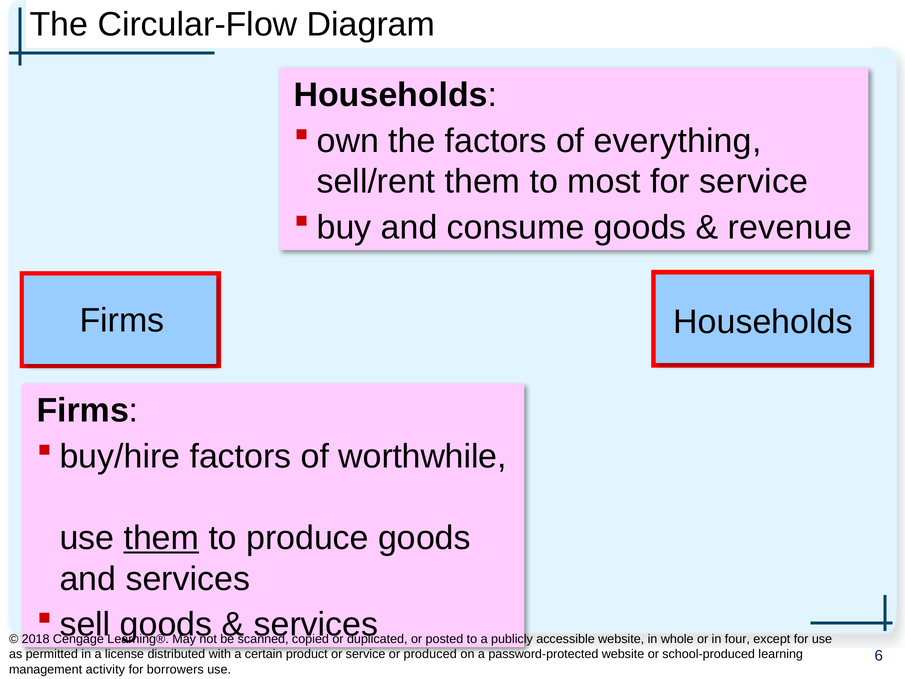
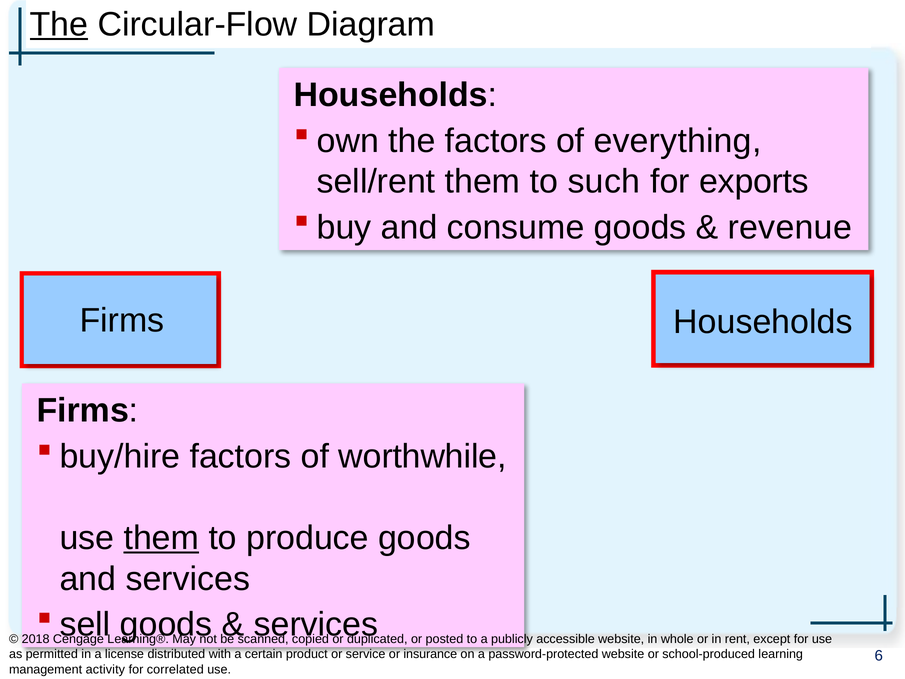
The at (59, 24) underline: none -> present
most: most -> such
for service: service -> exports
four: four -> rent
produced: produced -> insurance
borrowers: borrowers -> correlated
